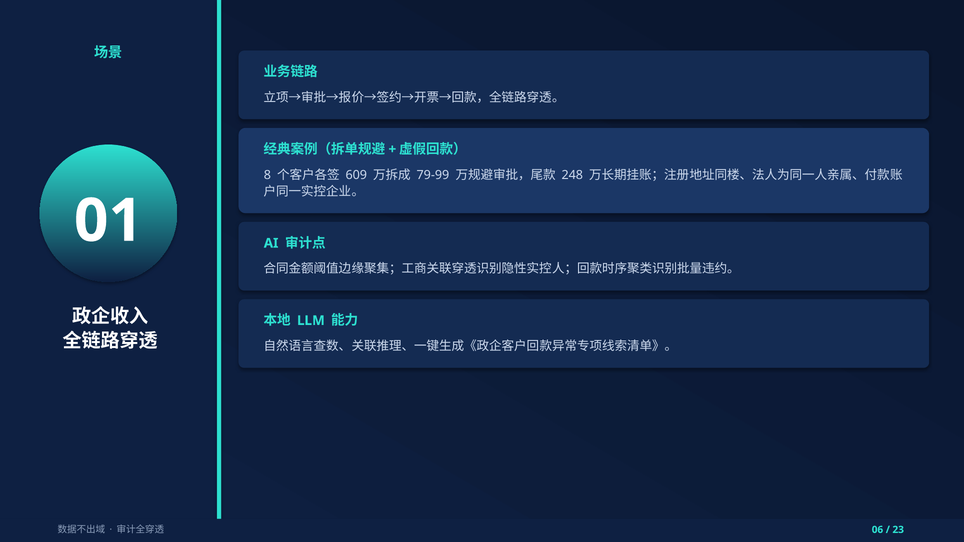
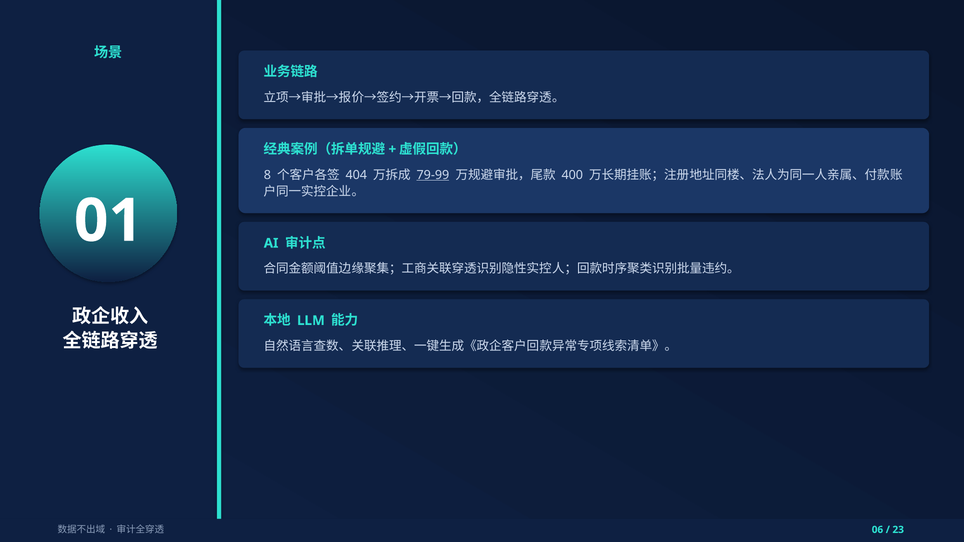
609: 609 -> 404
79-99 underline: none -> present
248: 248 -> 400
